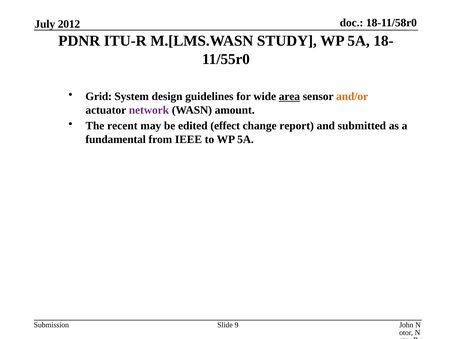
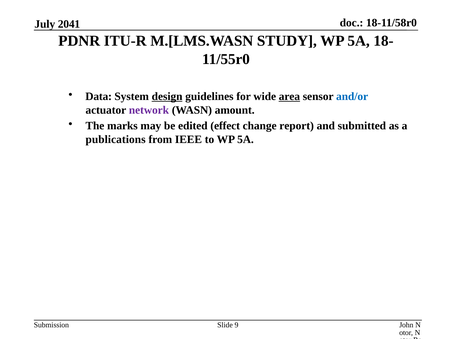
2012: 2012 -> 2041
Grid: Grid -> Data
design underline: none -> present
and/or colour: orange -> blue
recent: recent -> marks
fundamental: fundamental -> publications
